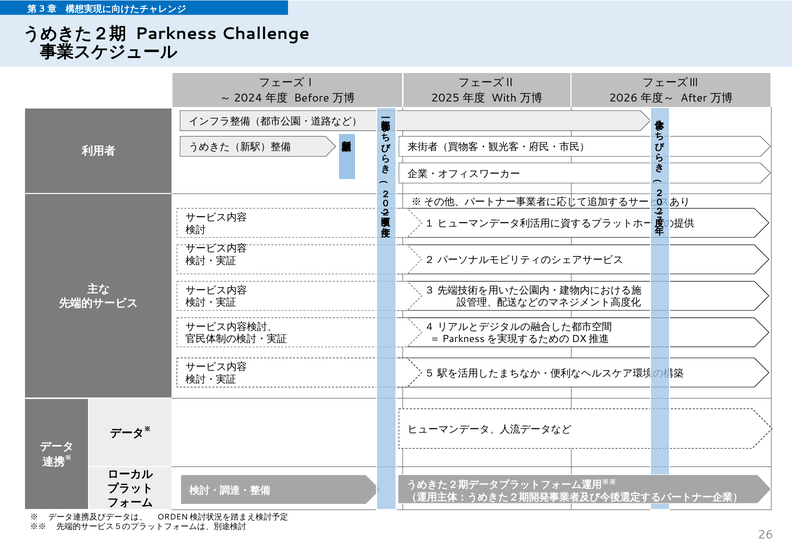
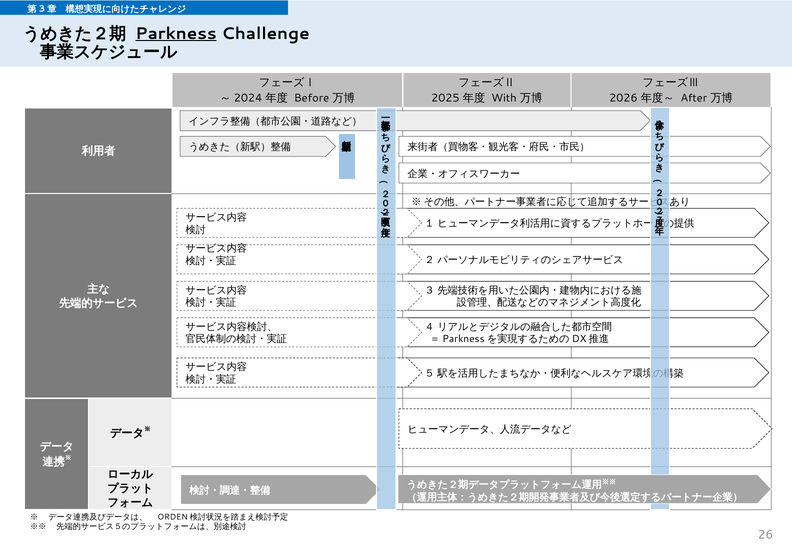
Parkness underline: none -> present
